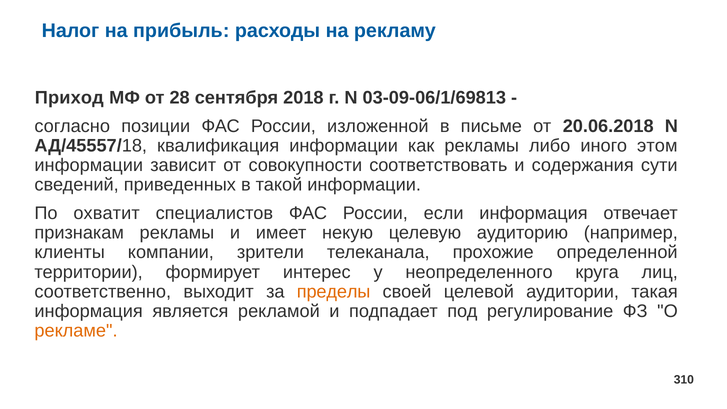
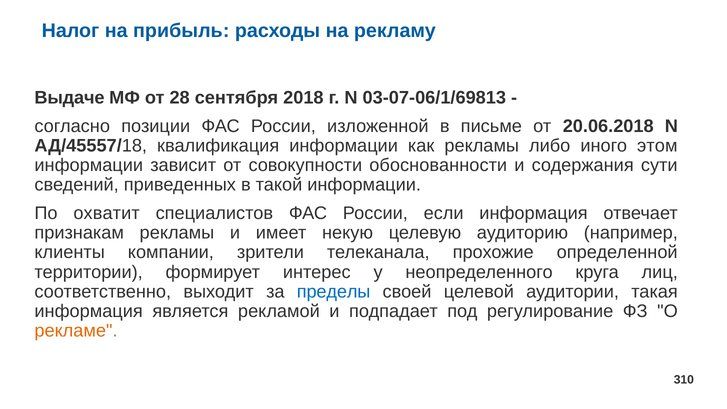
Приход: Приход -> Выдаче
03-09-06/1/69813: 03-09-06/1/69813 -> 03-07-06/1/69813
соответствовать: соответствовать -> обоснованности
пределы colour: orange -> blue
